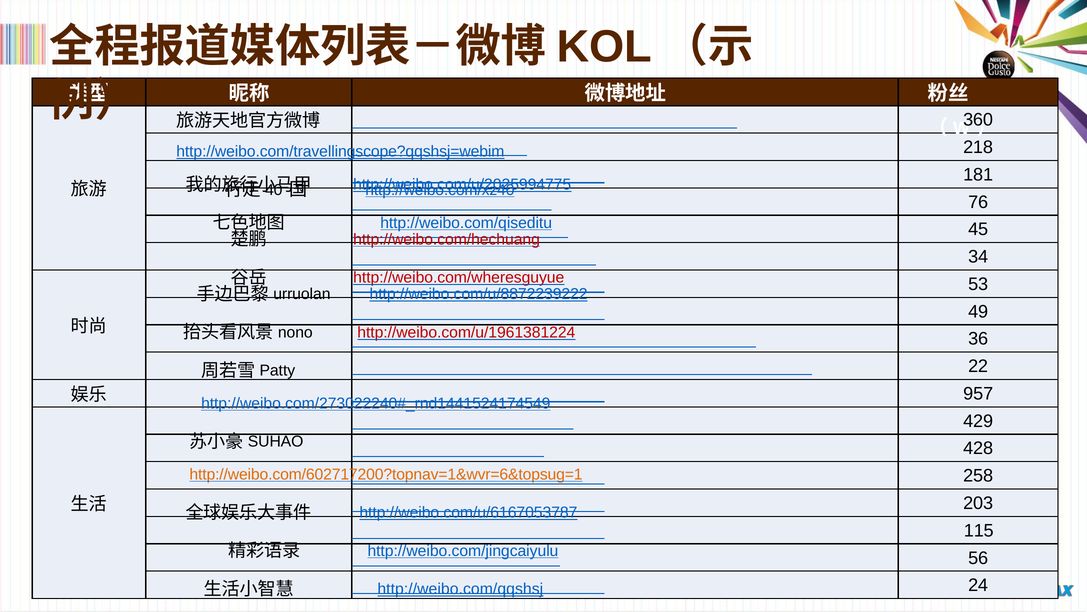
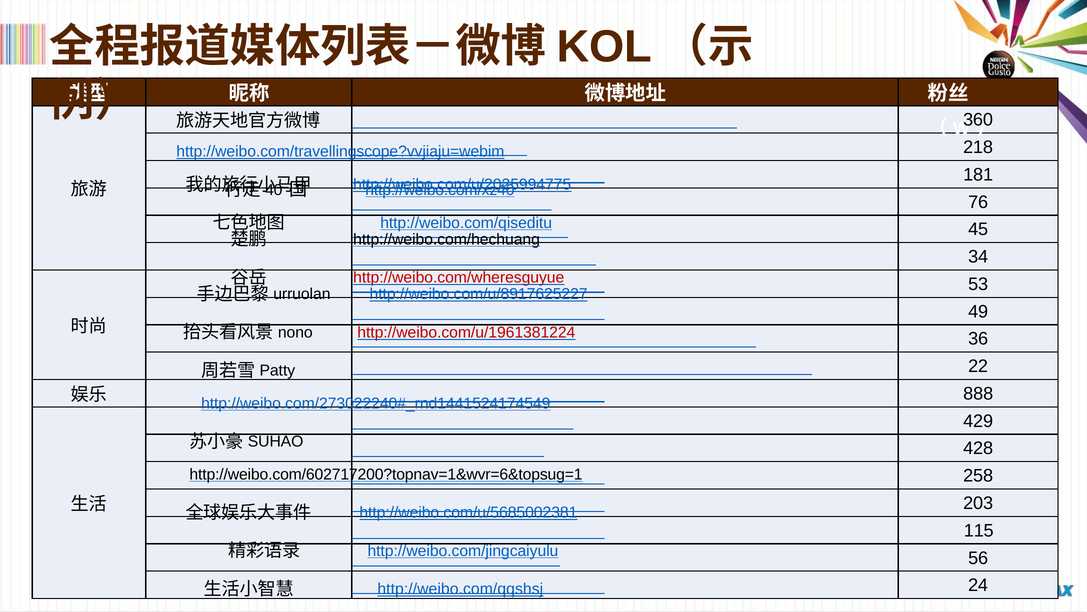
http://weibo.com/travellingscope?qqshsj=webim: http://weibo.com/travellingscope?qqshsj=webim -> http://weibo.com/travellingscope?vvjiaju=webim
http://weibo.com/hechuang colour: red -> black
http://weibo.com/u/8872239222: http://weibo.com/u/8872239222 -> http://weibo.com/u/8917625227
957: 957 -> 888
http://weibo.com/602717200?topnav=1&wvr=6&topsug=1 colour: orange -> black
http://weibo.com/u/6167053787: http://weibo.com/u/6167053787 -> http://weibo.com/u/5685002381
